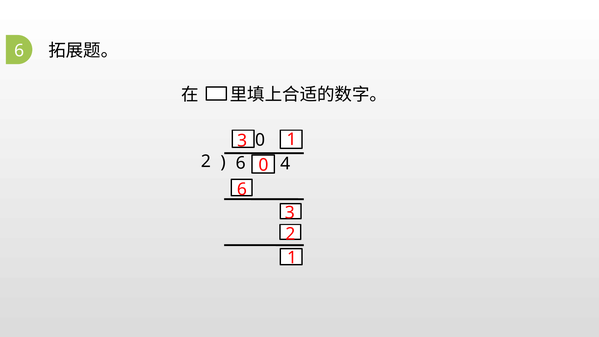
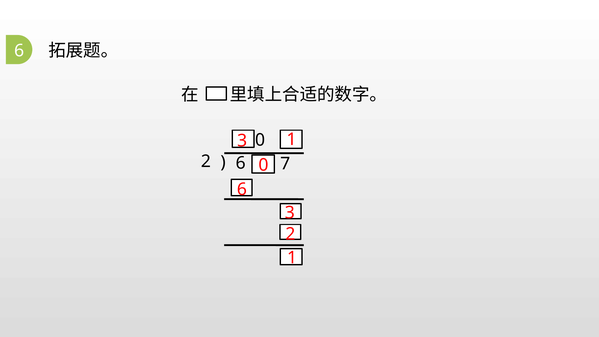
4: 4 -> 7
